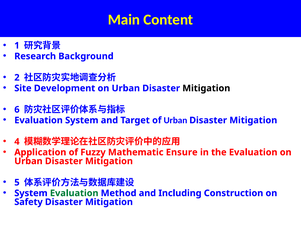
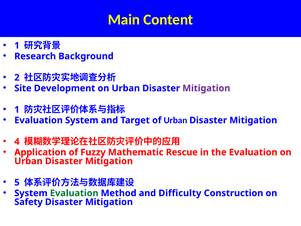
Mitigation at (206, 88) colour: black -> purple
6 at (17, 109): 6 -> 1
Ensure: Ensure -> Rescue
Including: Including -> Difficulty
